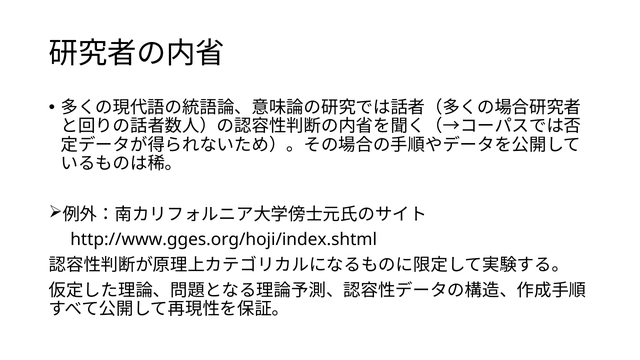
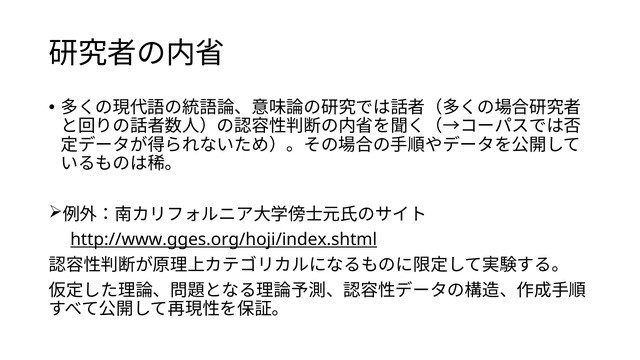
http://www.gges.org/hoji/index.shtml underline: none -> present
